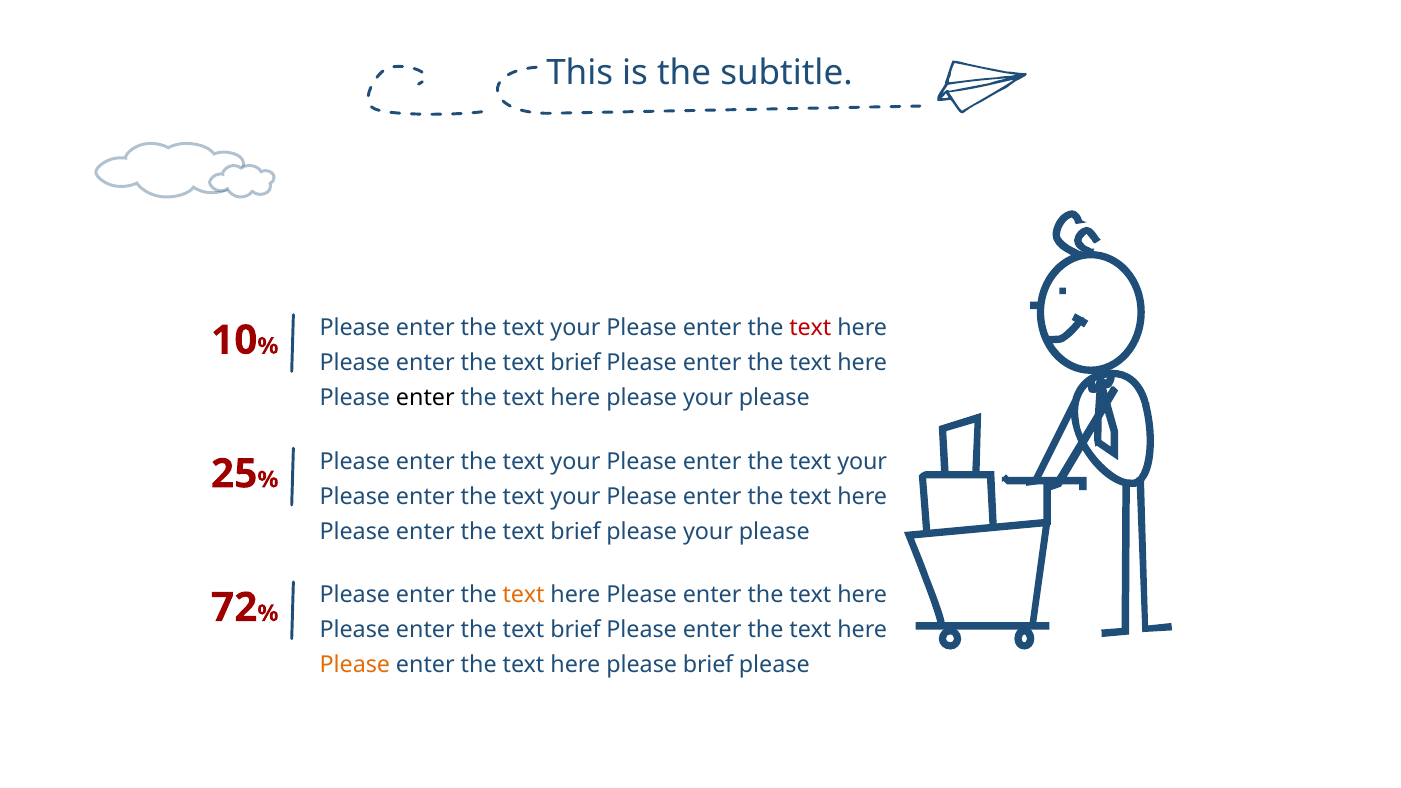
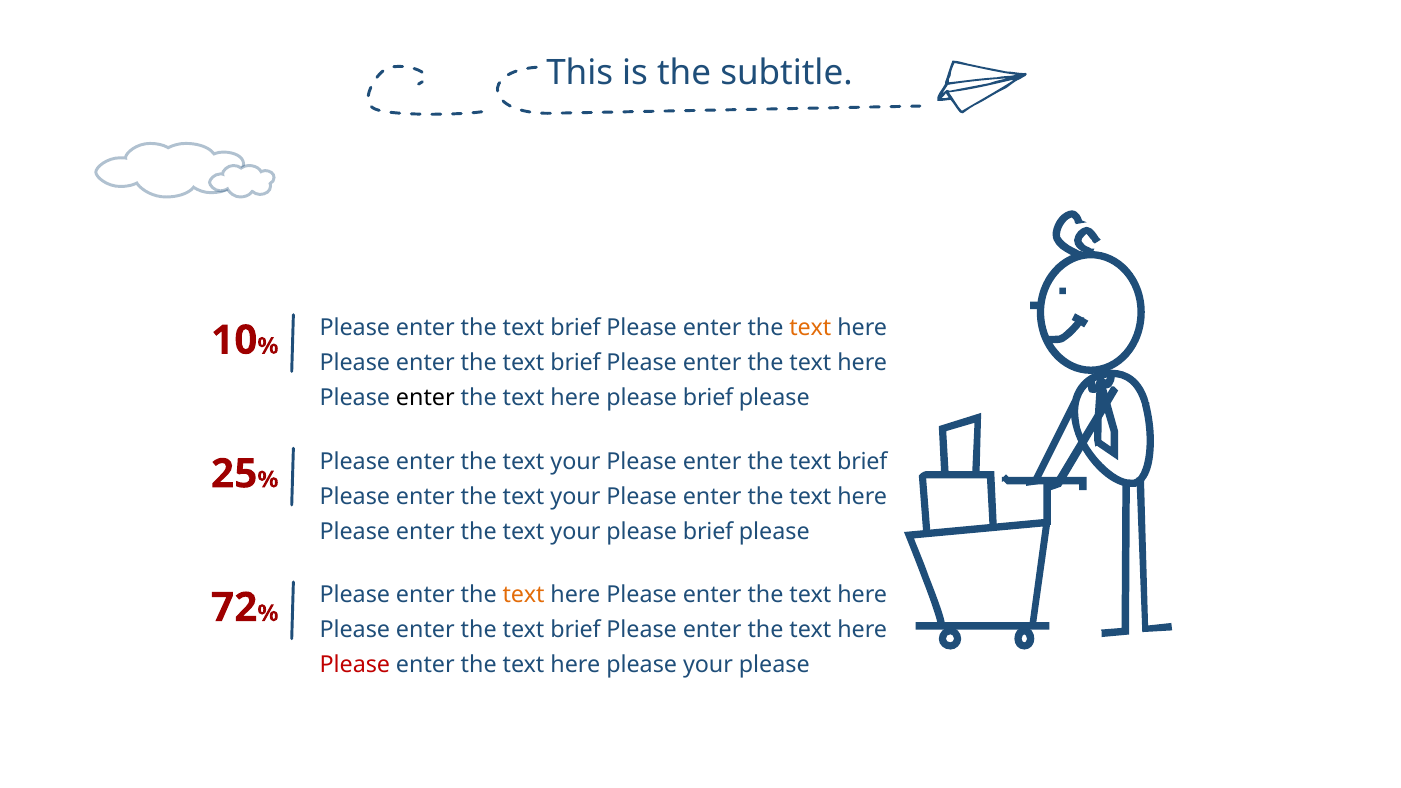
your at (575, 328): your -> brief
text at (810, 328) colour: red -> orange
here please your: your -> brief
your at (862, 461): your -> brief
brief at (576, 531): brief -> your
your at (708, 531): your -> brief
Please at (355, 665) colour: orange -> red
please brief: brief -> your
